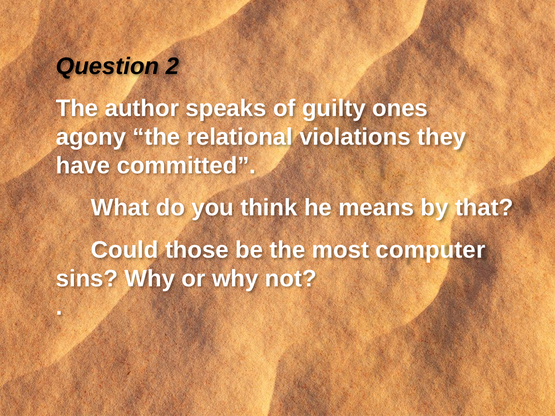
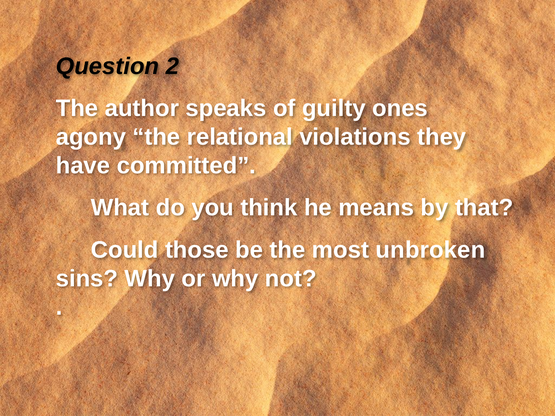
computer: computer -> unbroken
